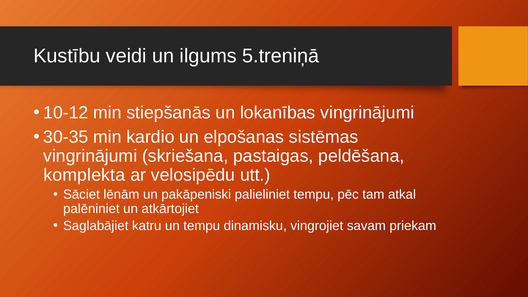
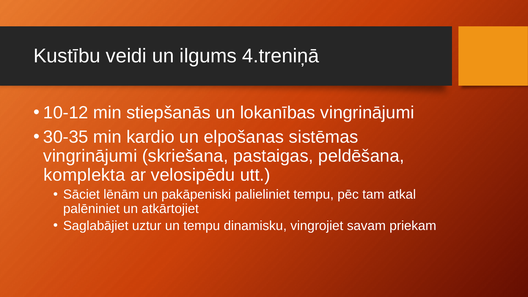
5.treniņā: 5.treniņā -> 4.treniņā
katru: katru -> uztur
